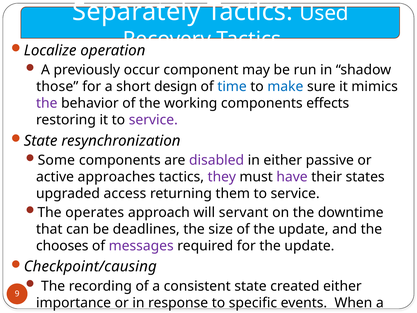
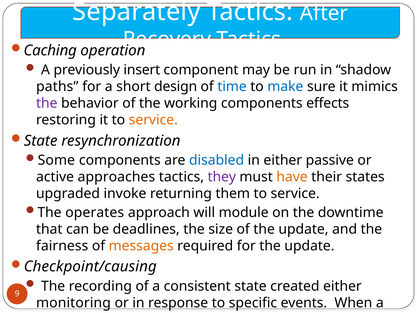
Used: Used -> After
Localize: Localize -> Caching
occur: occur -> insert
those: those -> paths
service at (153, 120) colour: purple -> orange
disabled colour: purple -> blue
have colour: purple -> orange
access: access -> invoke
servant: servant -> module
chooses: chooses -> fairness
messages colour: purple -> orange
importance: importance -> monitoring
